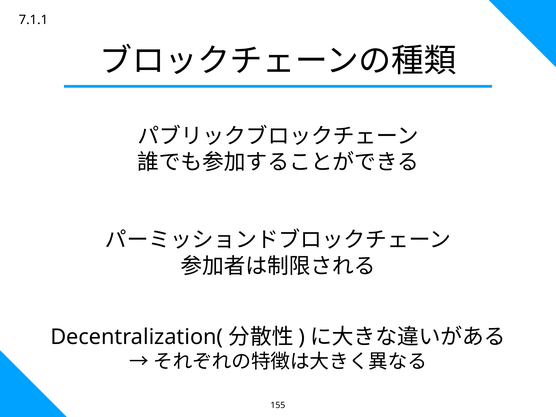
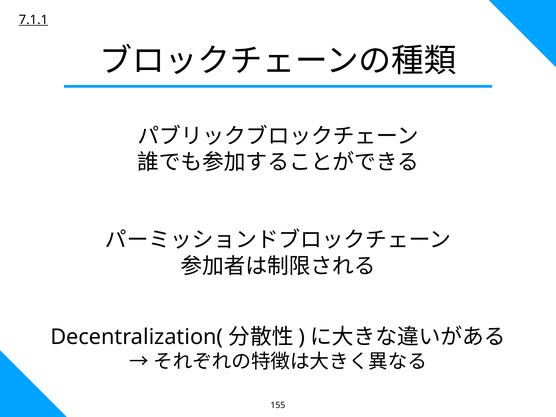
7.1.1 underline: none -> present
